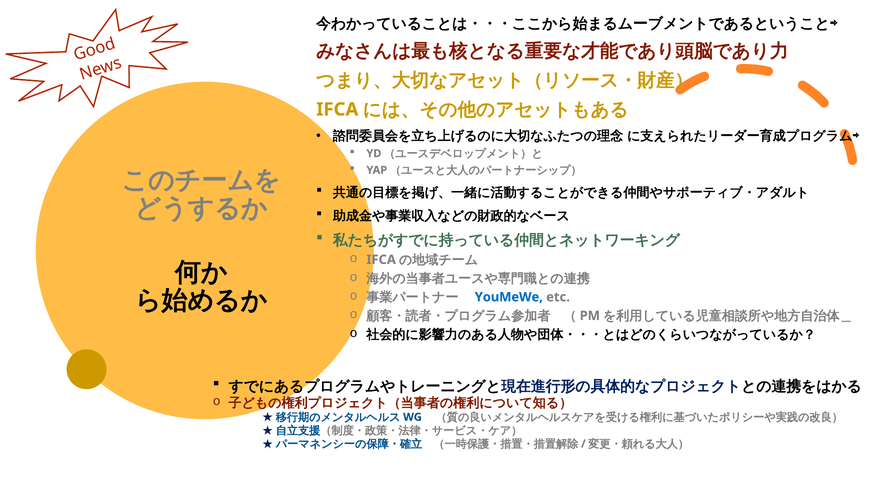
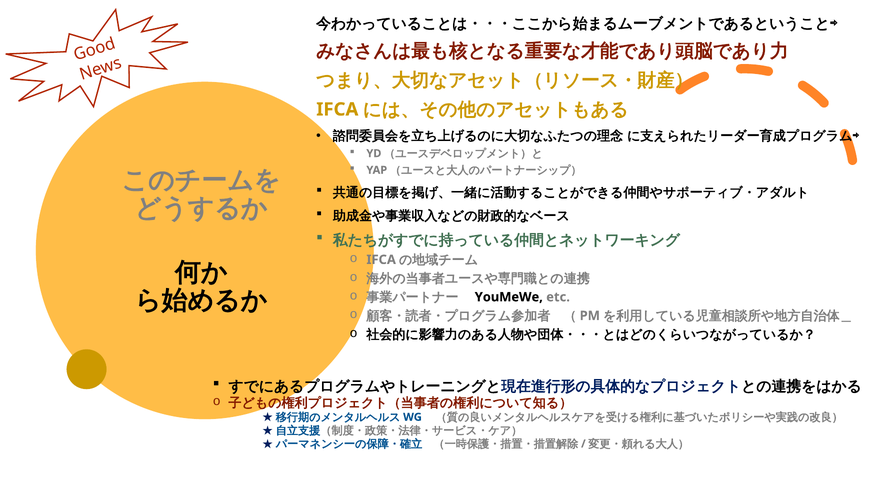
YouMeWe colour: blue -> black
